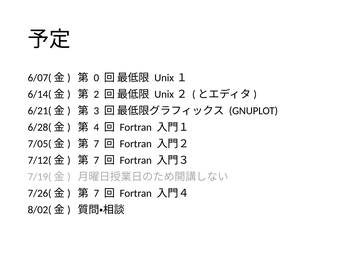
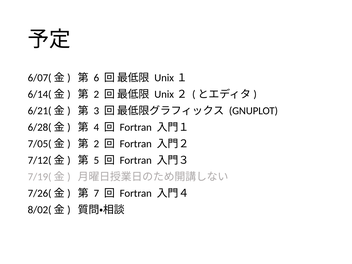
0: 0 -> 6
7 at (96, 144): 7 -> 2
7 at (96, 160): 7 -> 5
